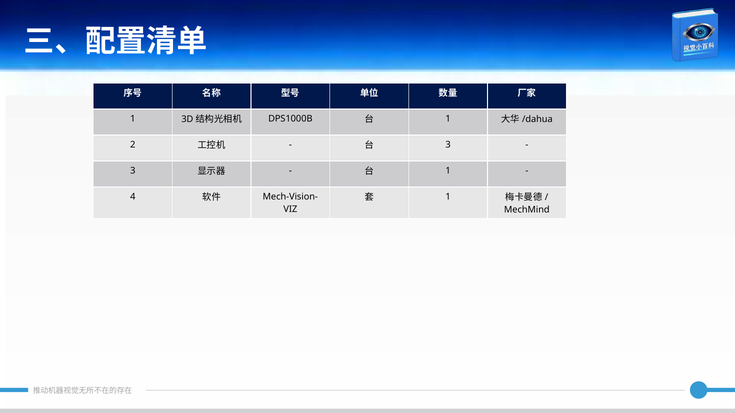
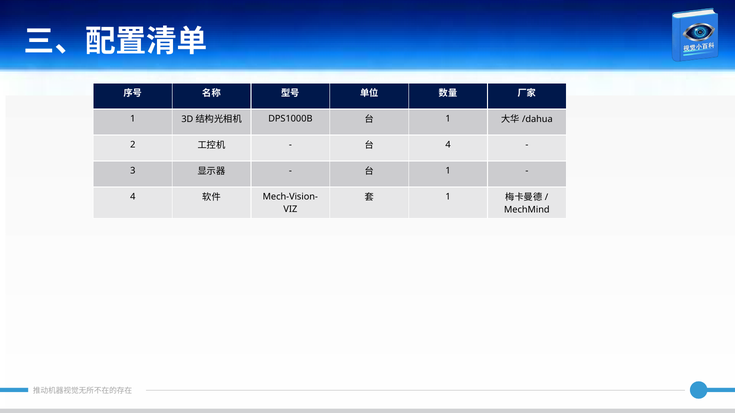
3 at (448, 145): 3 -> 4
